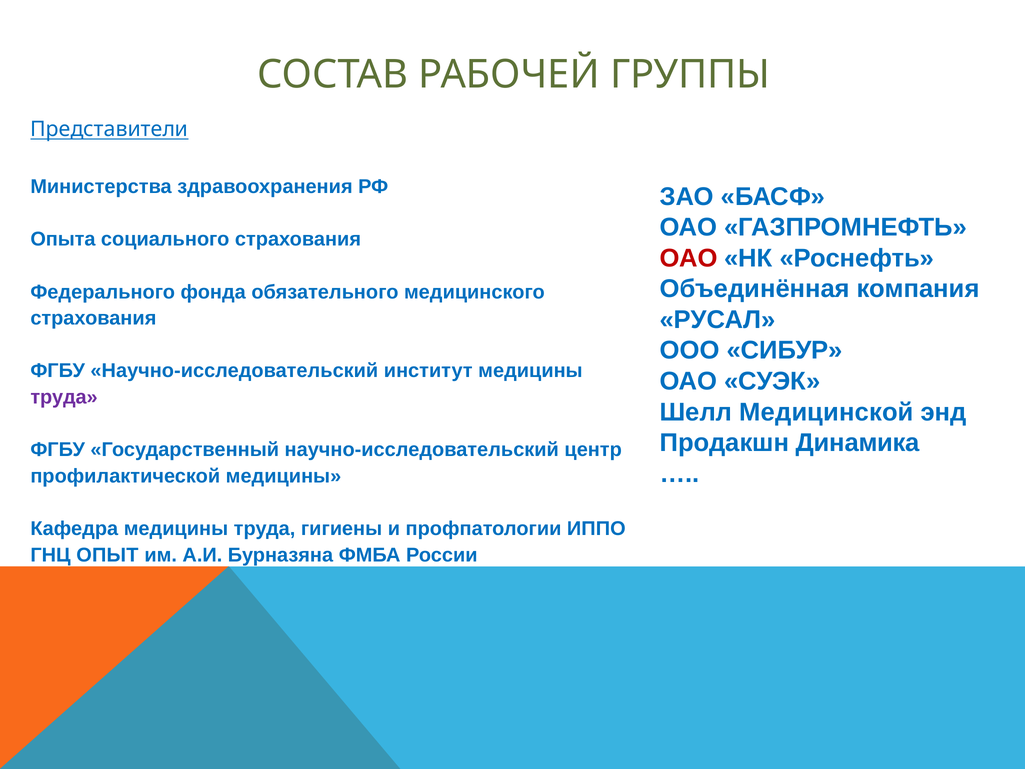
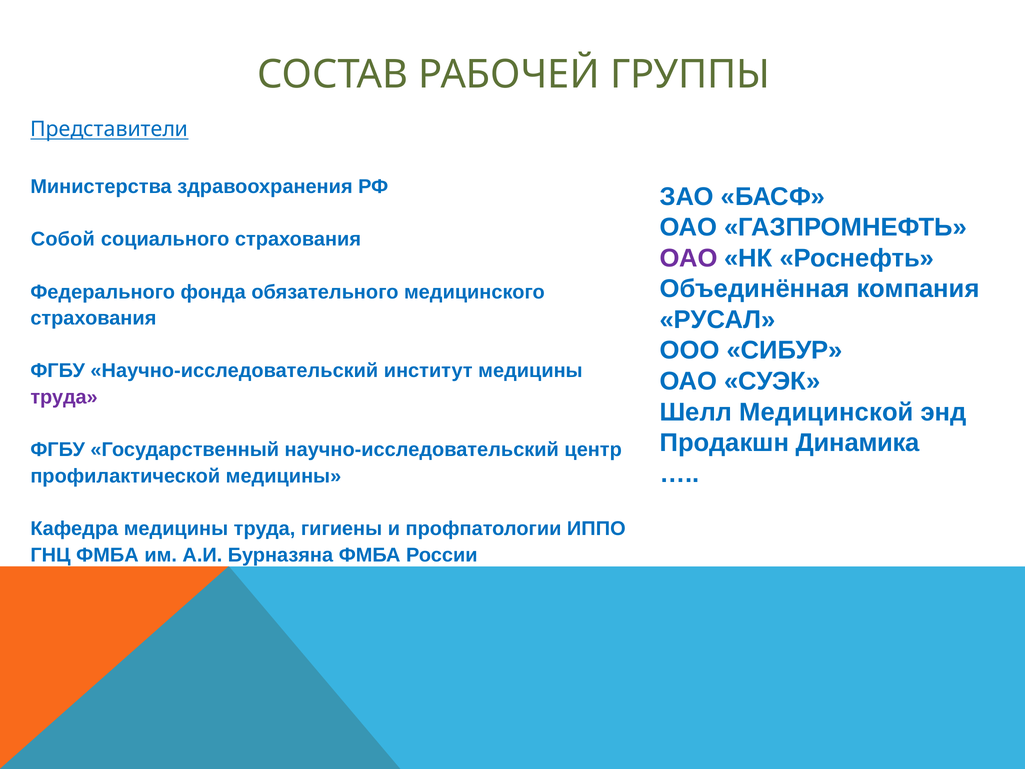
Опыта: Опыта -> Собой
ОАО at (689, 258) colour: red -> purple
ГНЦ ОПЫТ: ОПЫТ -> ФМБА
